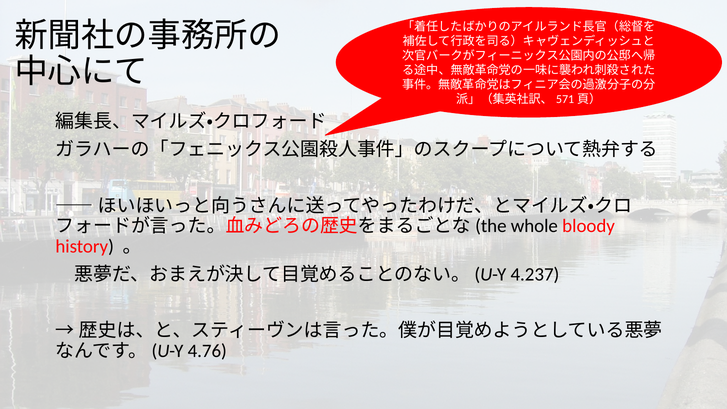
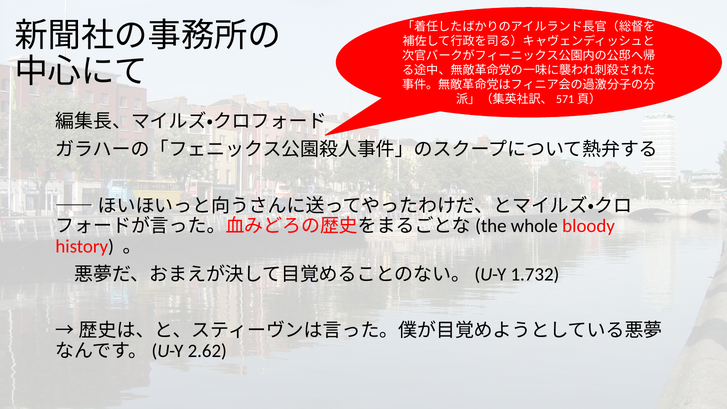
4.237: 4.237 -> 1.732
4.76: 4.76 -> 2.62
